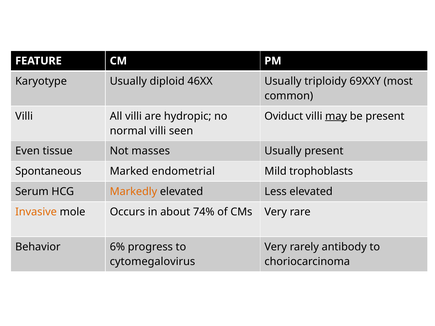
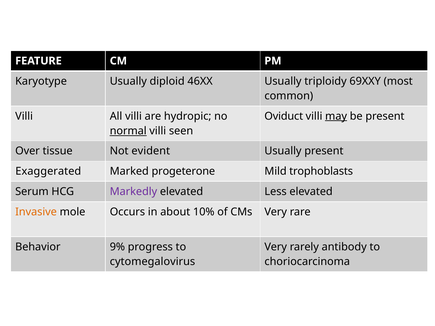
normal underline: none -> present
Even: Even -> Over
masses: masses -> evident
Spontaneous: Spontaneous -> Exaggerated
endometrial: endometrial -> progeterone
Markedly colour: orange -> purple
74%: 74% -> 10%
6%: 6% -> 9%
